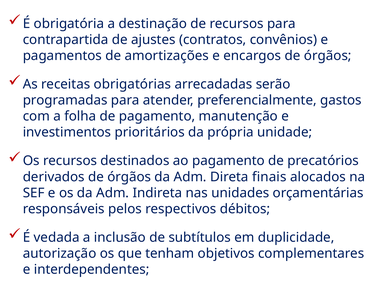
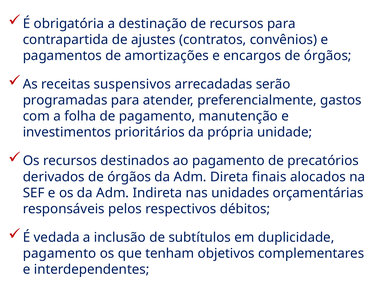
obrigatórias: obrigatórias -> suspensivos
autorização at (60, 254): autorização -> pagamento
